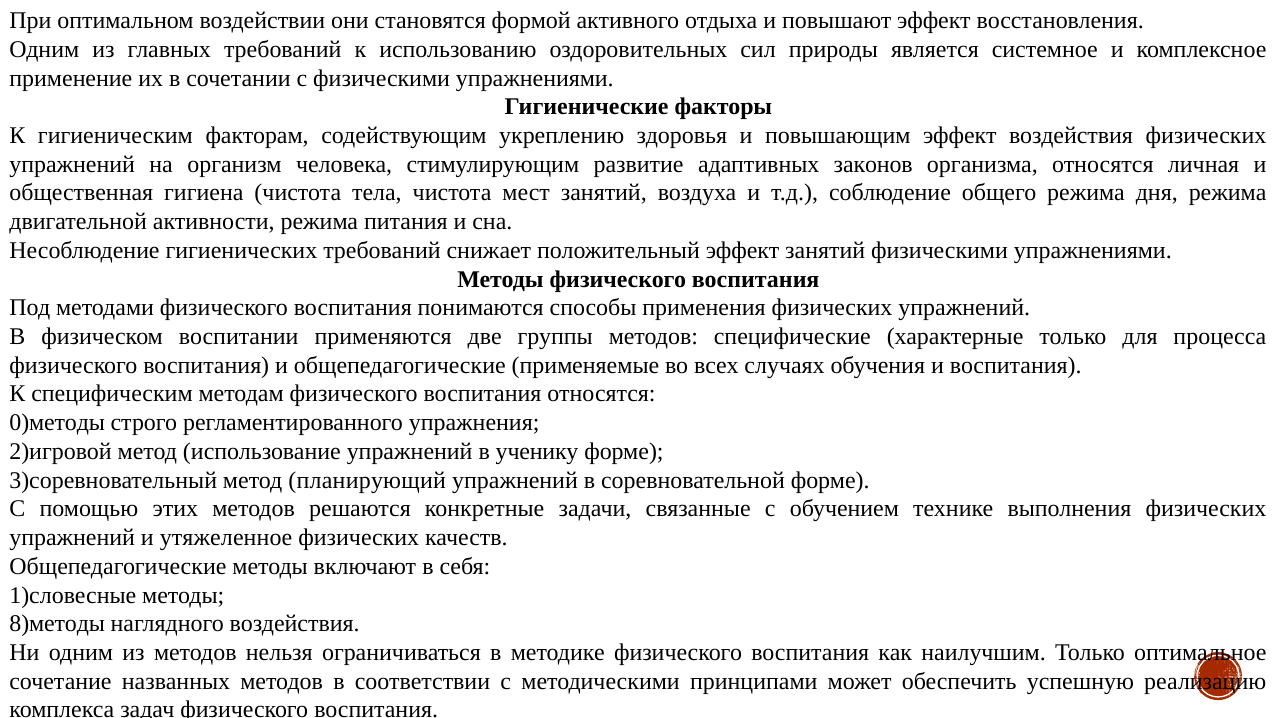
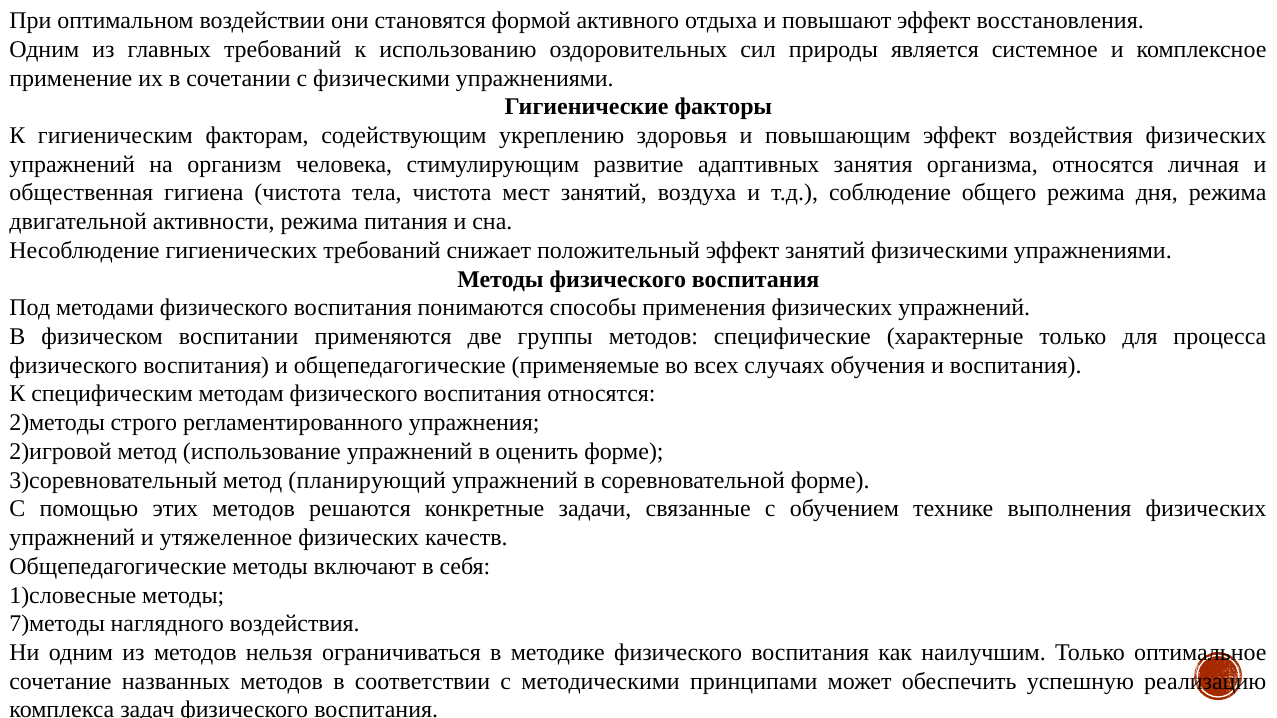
законов: законов -> занятия
0)методы: 0)методы -> 2)методы
ученику: ученику -> оценить
8)методы: 8)методы -> 7)методы
